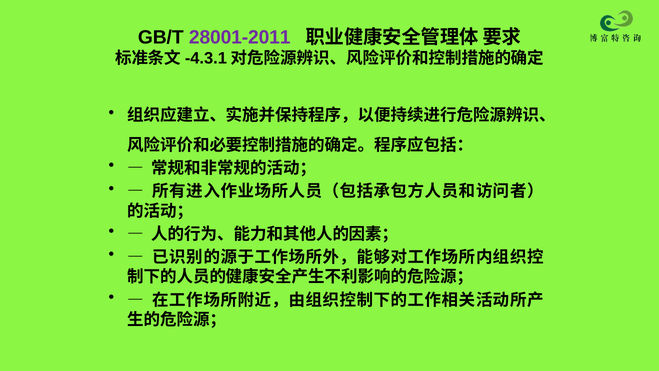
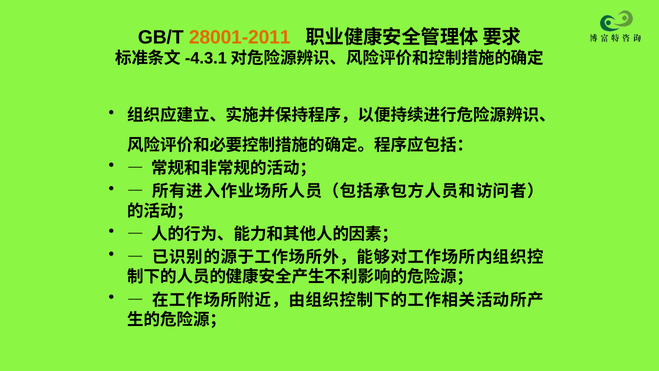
28001-2011 colour: purple -> orange
